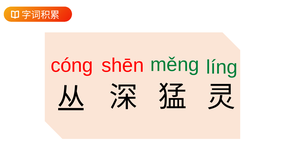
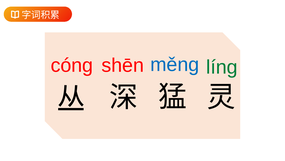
měnɡ colour: green -> blue
